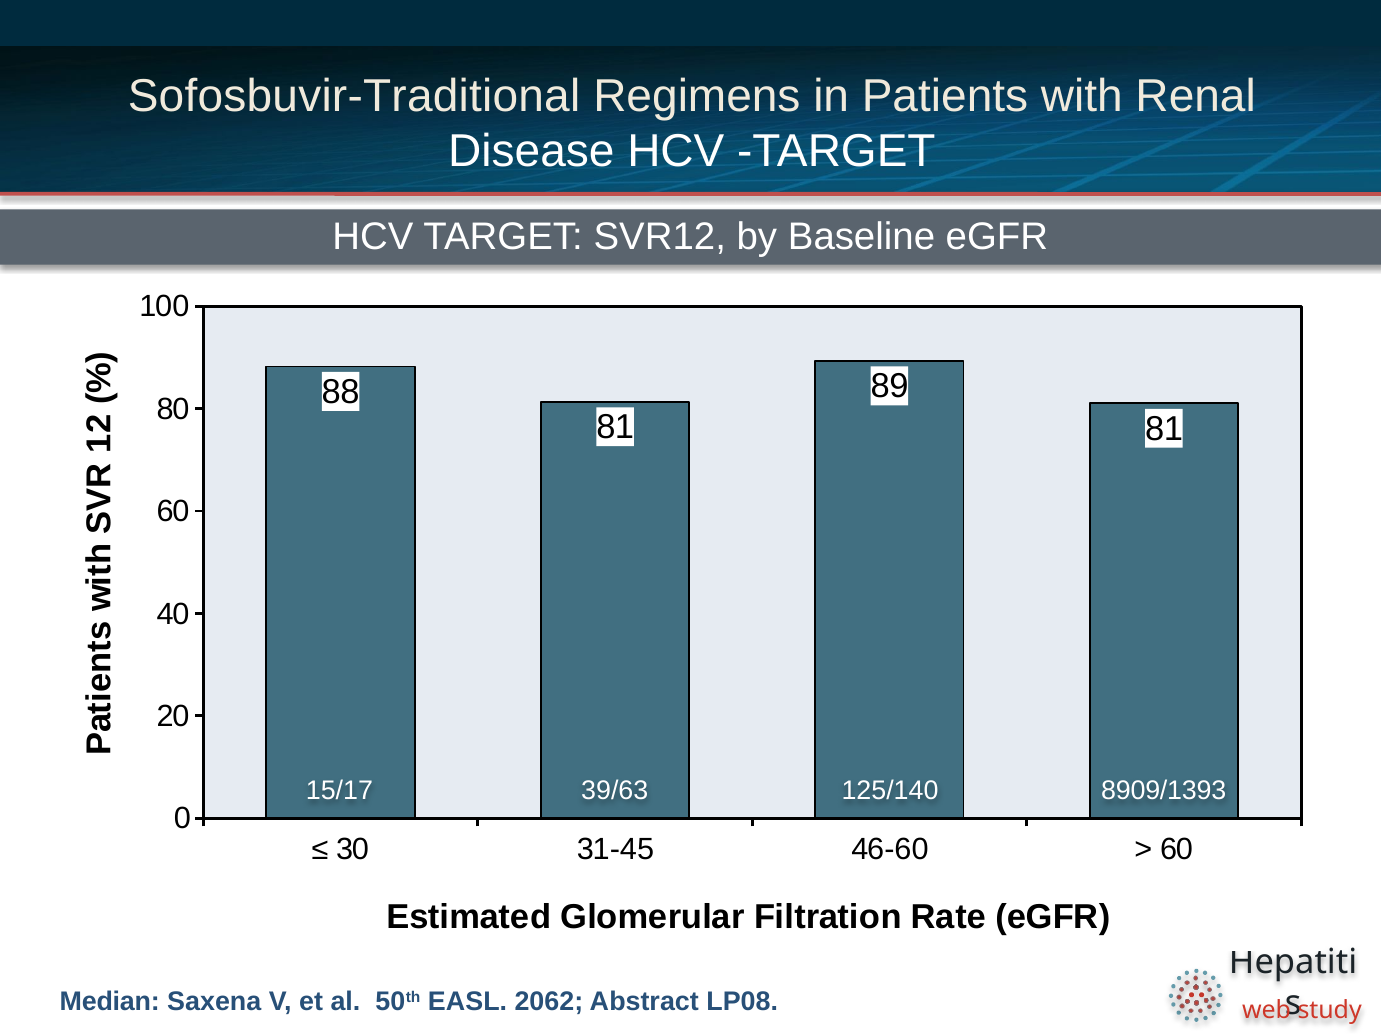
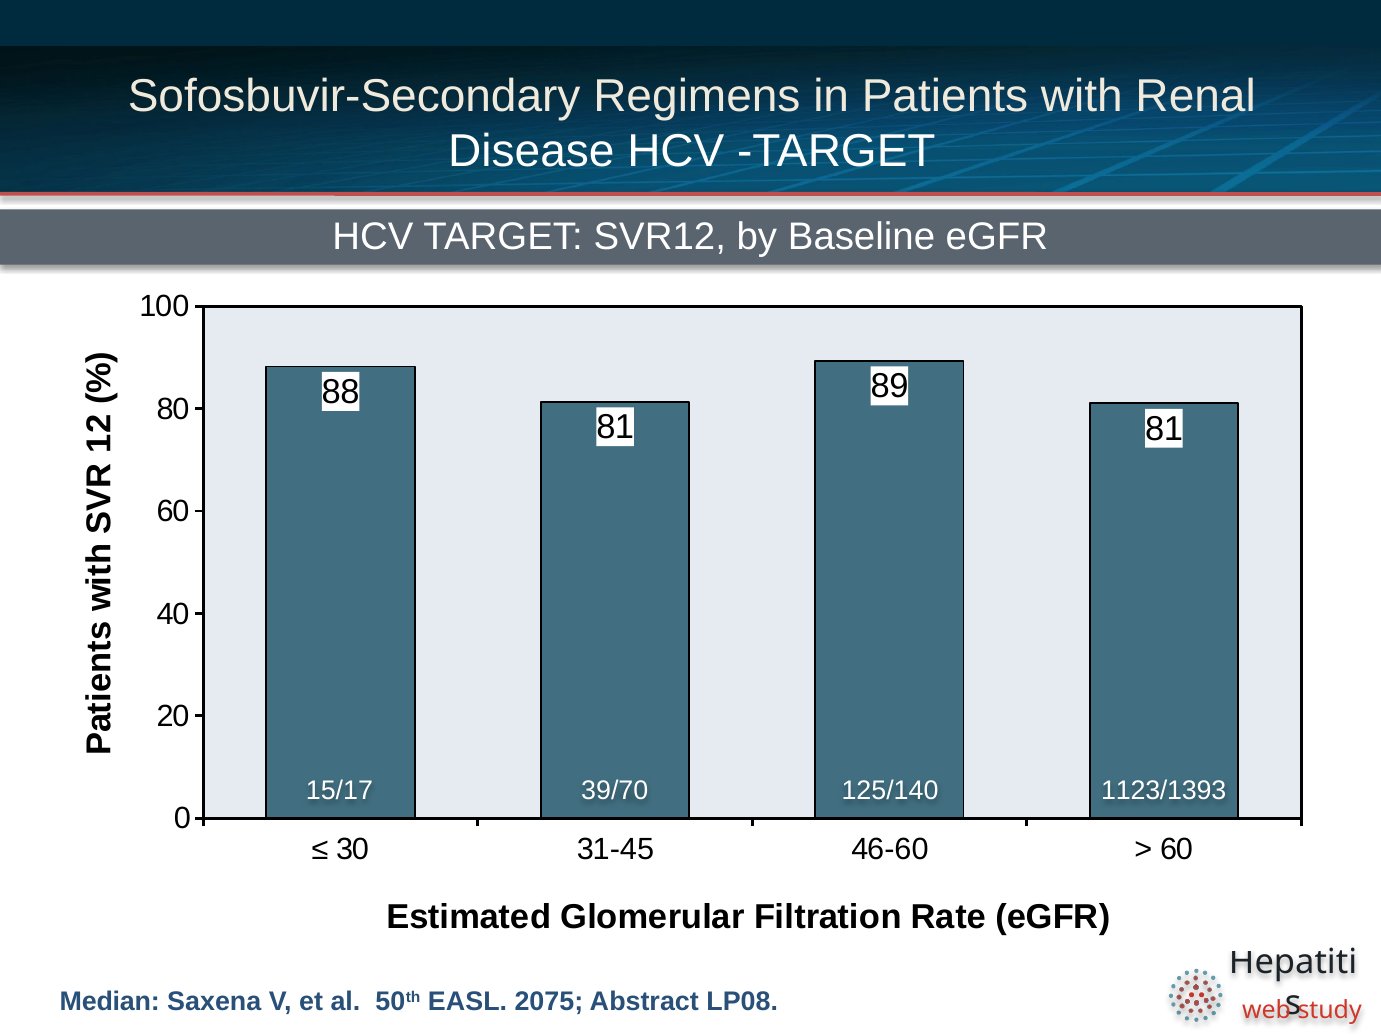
Sofosbuvir-Traditional: Sofosbuvir-Traditional -> Sofosbuvir-Secondary
39/63: 39/63 -> 39/70
8909/1393: 8909/1393 -> 1123/1393
2062: 2062 -> 2075
